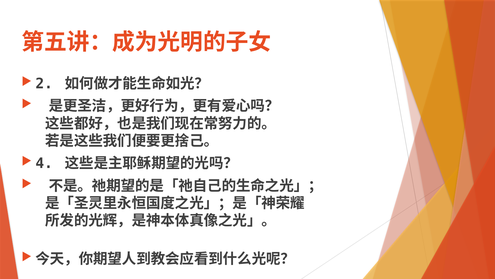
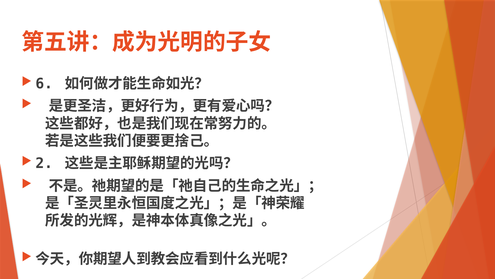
2: 2 -> 6
4: 4 -> 2
